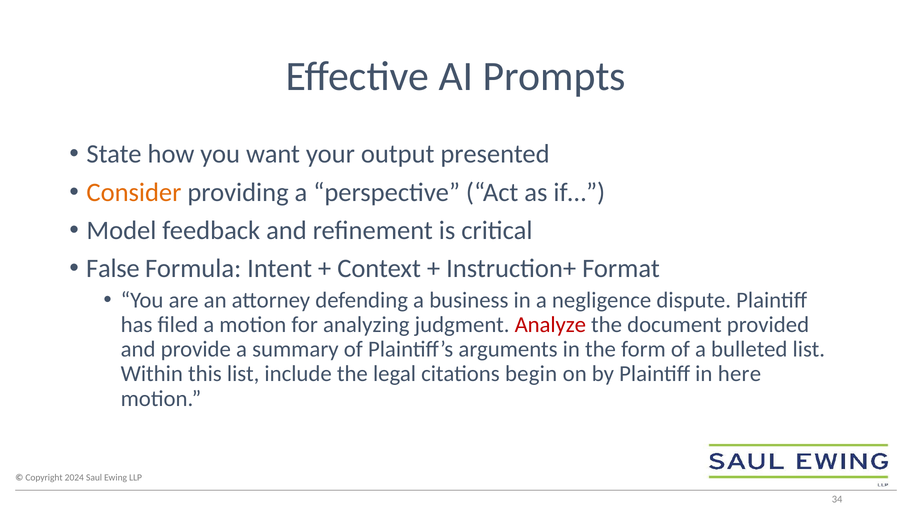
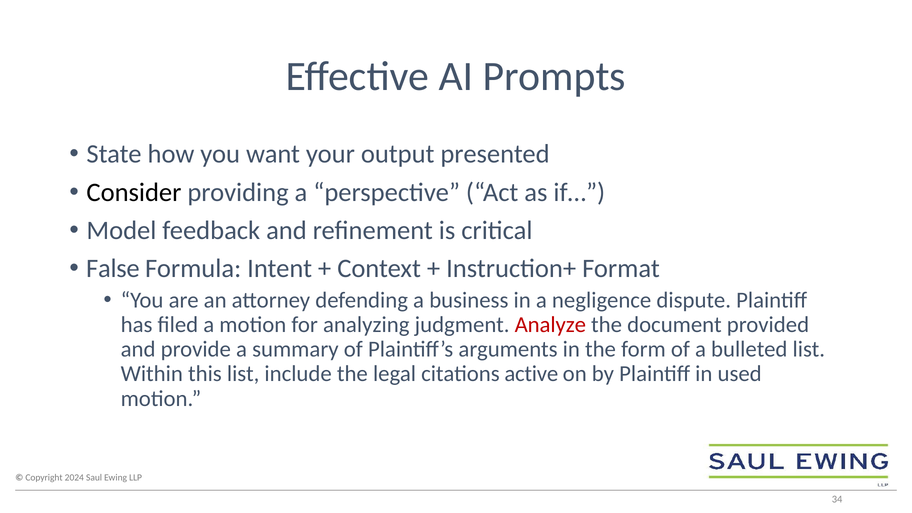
Consider colour: orange -> black
begin: begin -> active
here: here -> used
